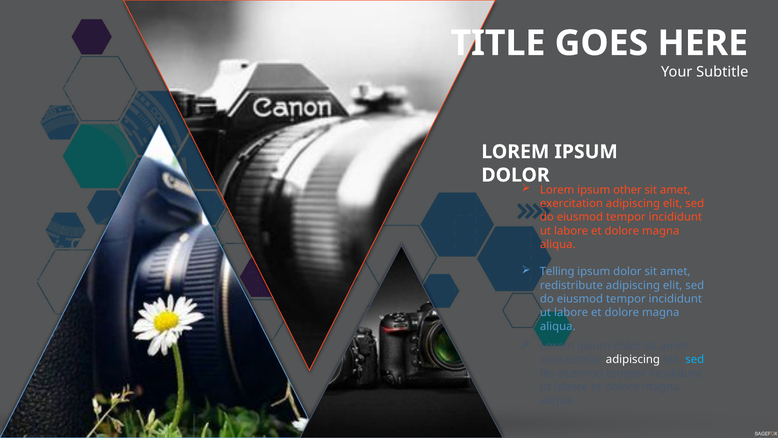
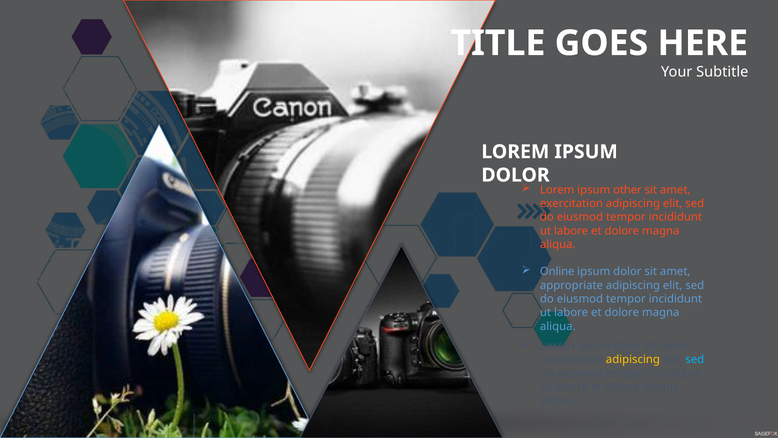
Telling: Telling -> Online
redistribute: redistribute -> appropriate
adipiscing at (633, 359) colour: white -> yellow
